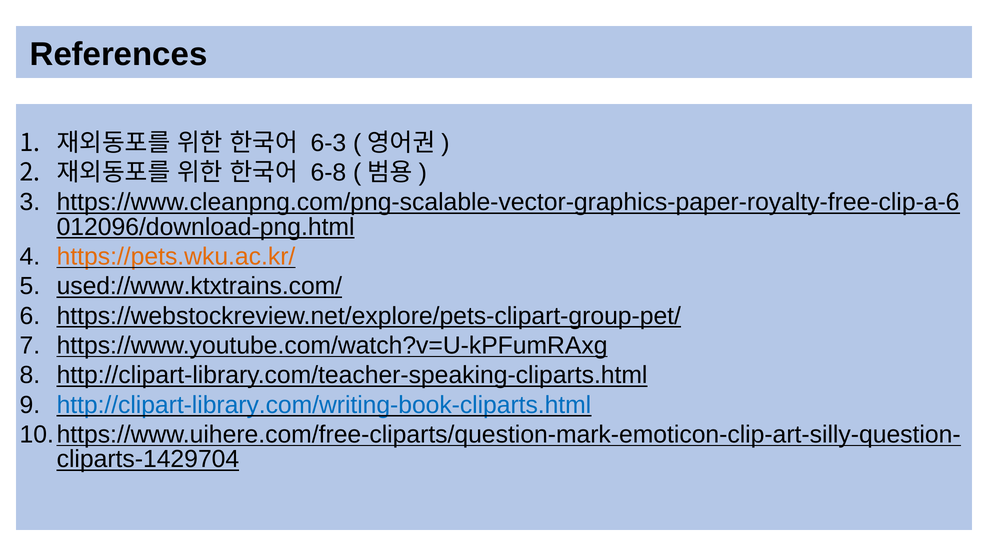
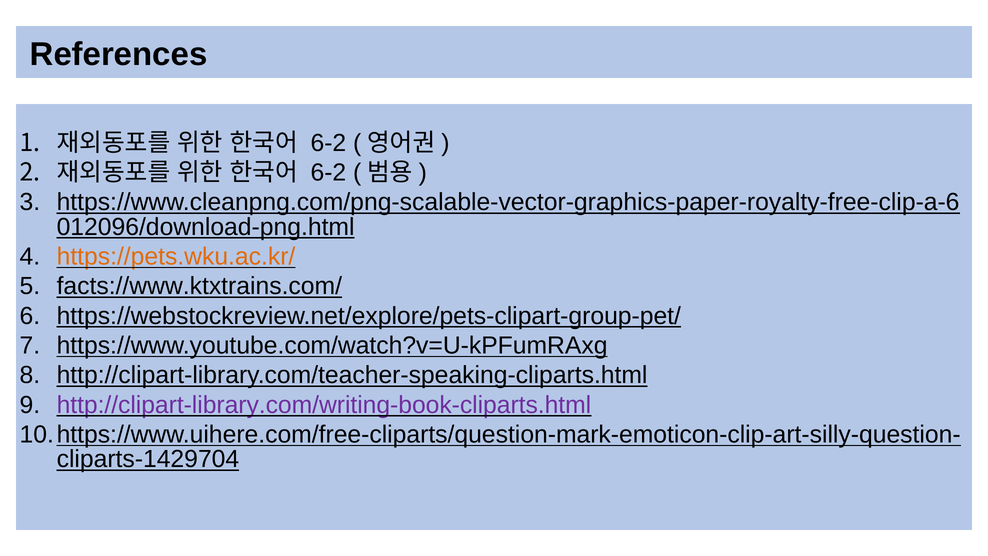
6-3 at (328, 143): 6-3 -> 6-2
6-8 at (328, 173): 6-8 -> 6-2
used://www.ktxtrains.com/: used://www.ktxtrains.com/ -> facts://www.ktxtrains.com/
http://clipart-library.com/writing-book-cliparts.html colour: blue -> purple
